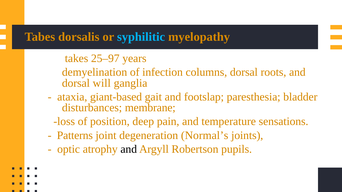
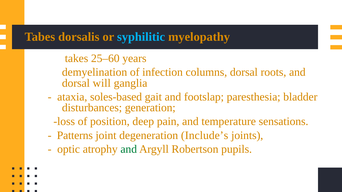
25–97: 25–97 -> 25–60
giant-based: giant-based -> soles-based
membrane: membrane -> generation
Normal’s: Normal’s -> Include’s
and at (129, 149) colour: black -> green
